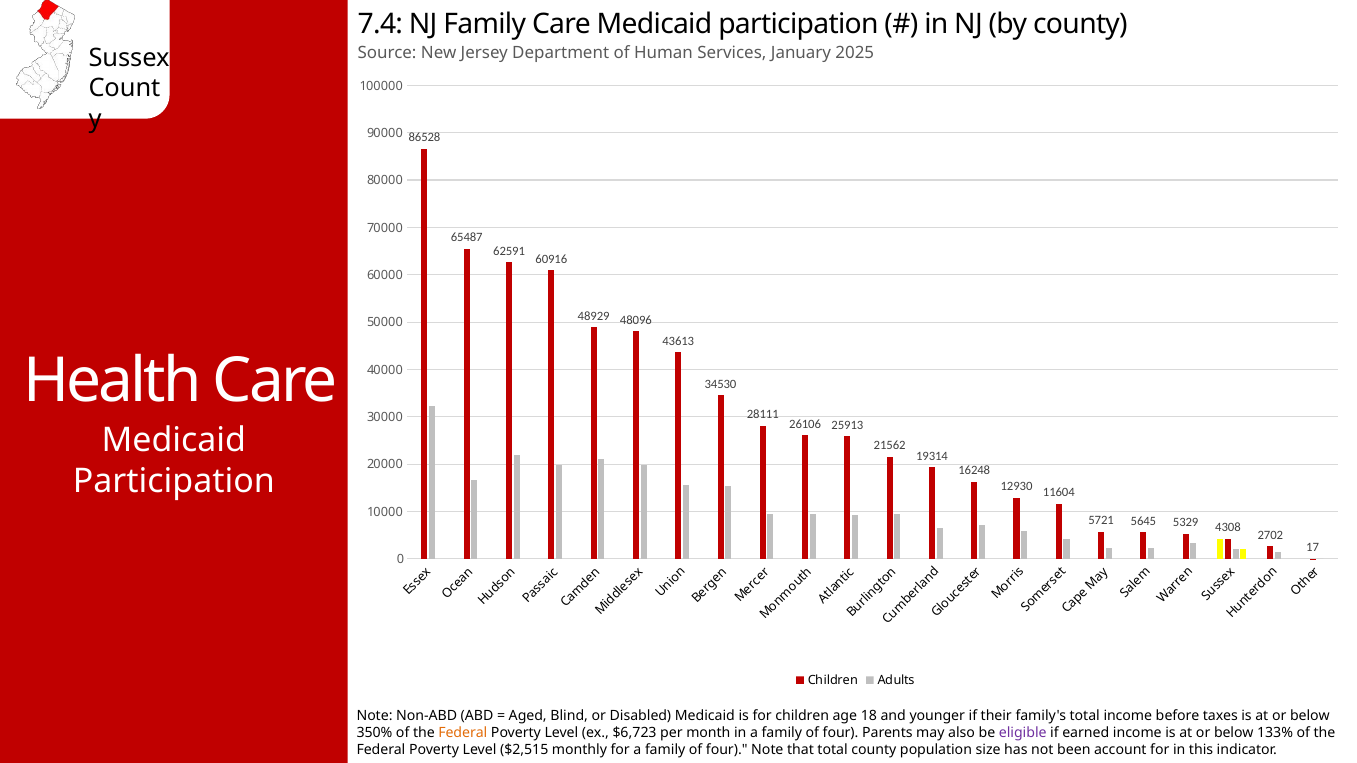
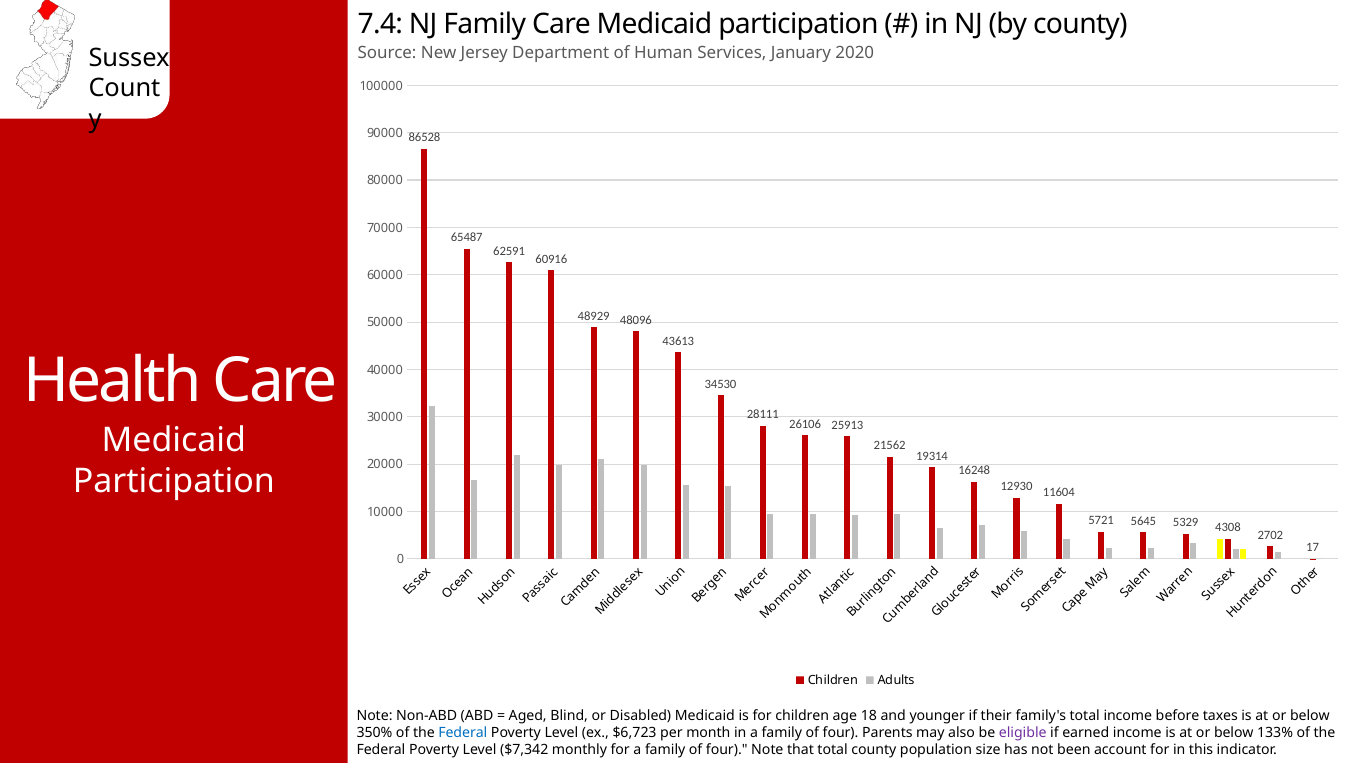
2025: 2025 -> 2020
Federal at (463, 733) colour: orange -> blue
$2,515: $2,515 -> $7,342
